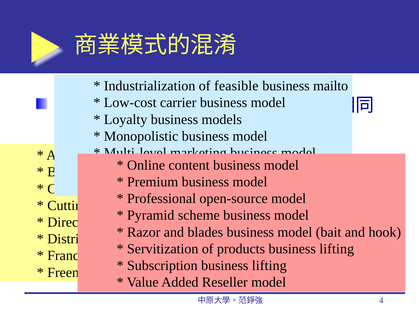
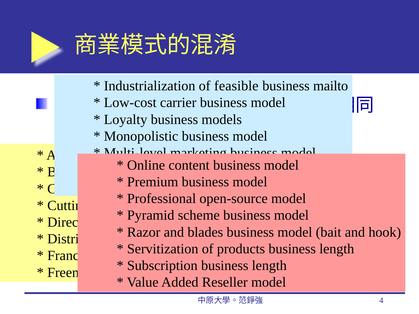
products business lifting: lifting -> length
lifting at (269, 266): lifting -> length
